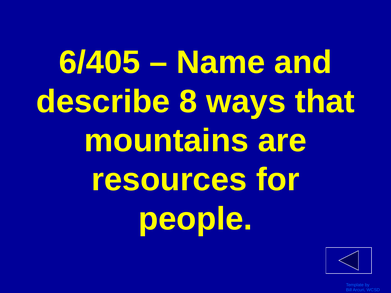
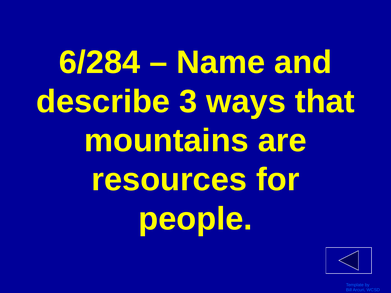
6/405: 6/405 -> 6/284
8: 8 -> 3
